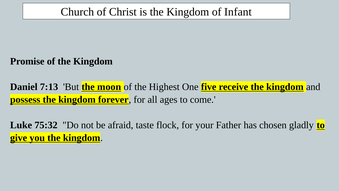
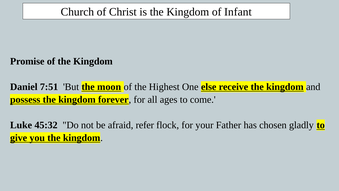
7:13: 7:13 -> 7:51
five: five -> else
75:32: 75:32 -> 45:32
taste: taste -> refer
